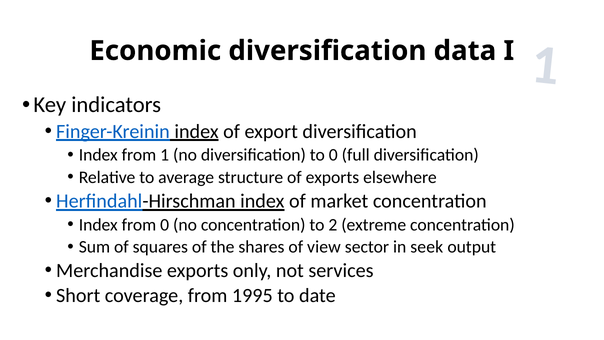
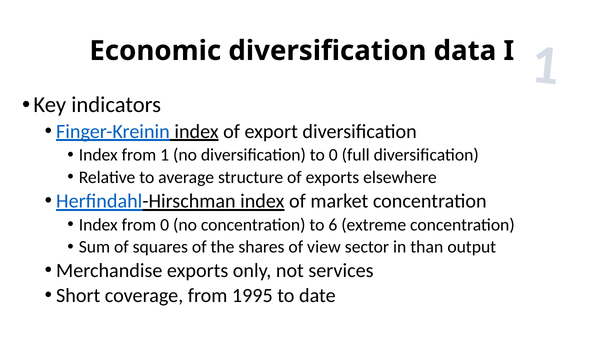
2: 2 -> 6
seek: seek -> than
